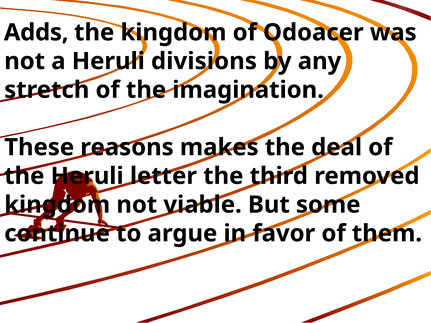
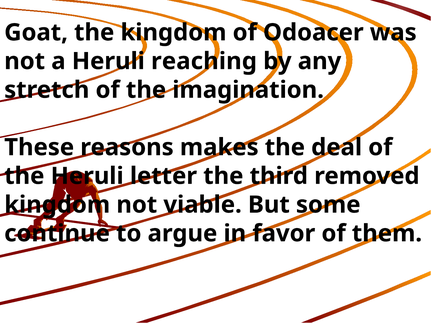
Adds: Adds -> Goat
divisions: divisions -> reaching
